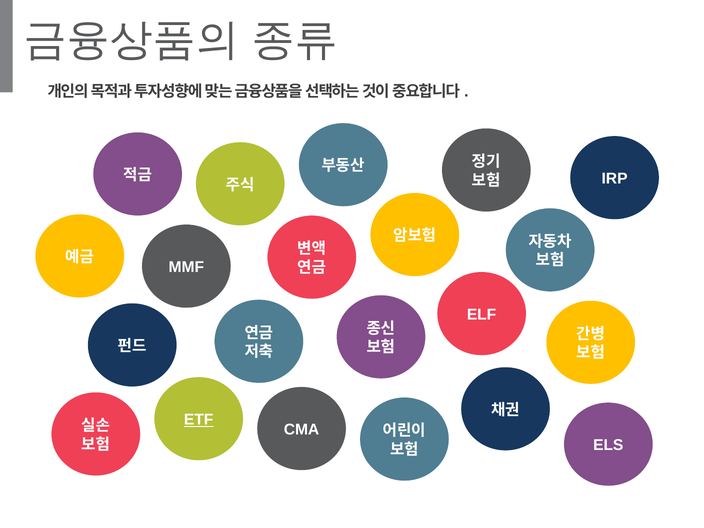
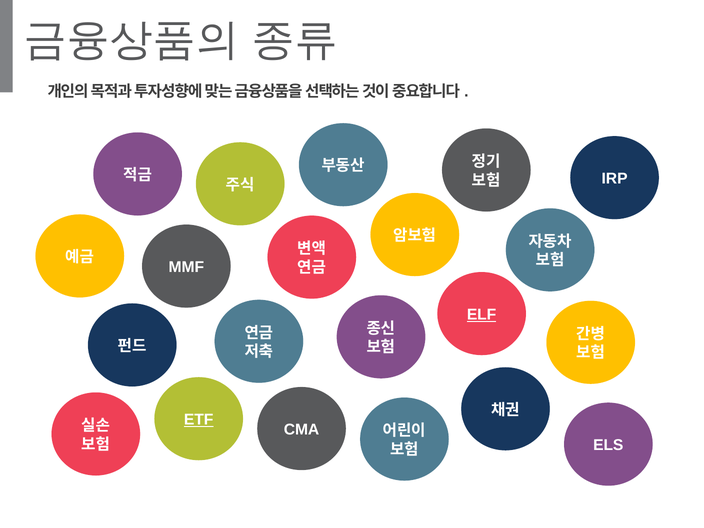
ELF underline: none -> present
